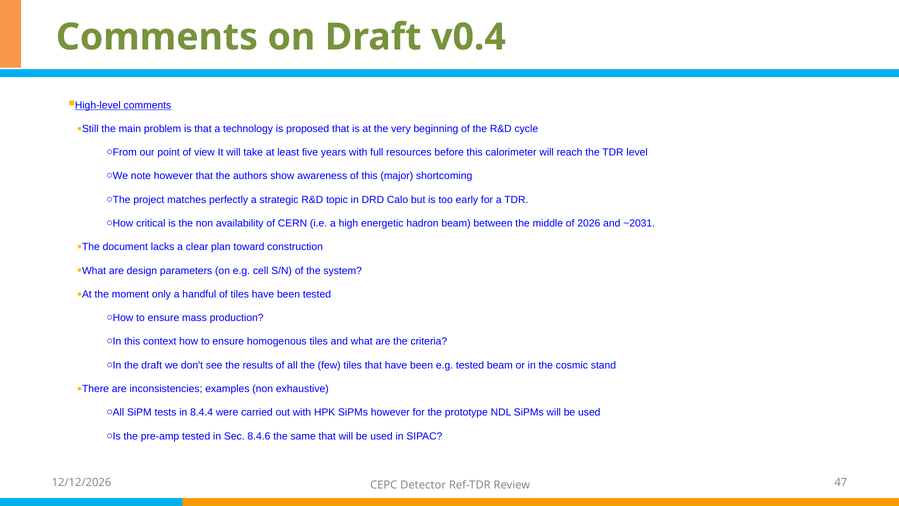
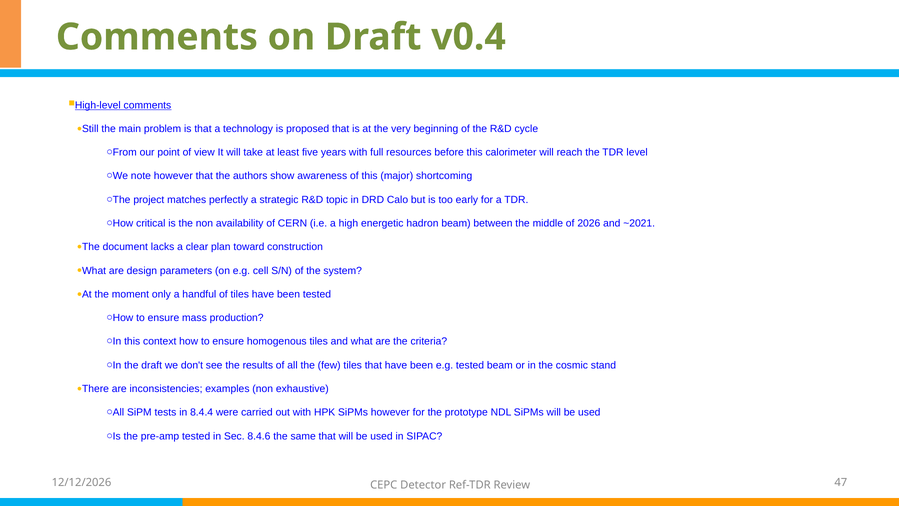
~2031: ~2031 -> ~2021
